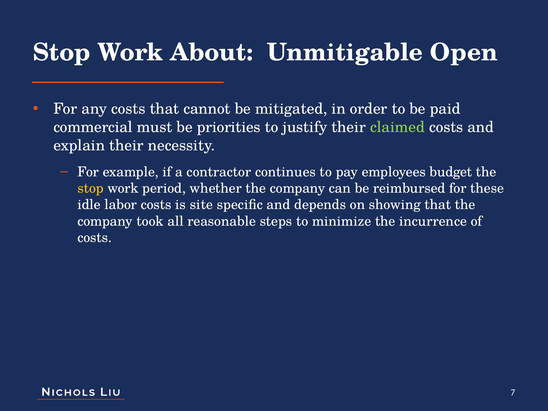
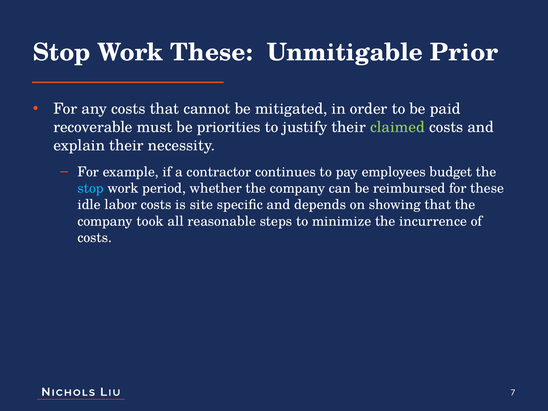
Work About: About -> These
Open: Open -> Prior
commercial: commercial -> recoverable
stop at (91, 188) colour: yellow -> light blue
